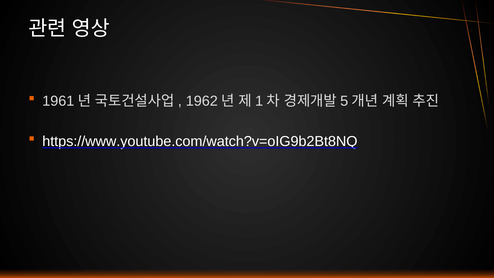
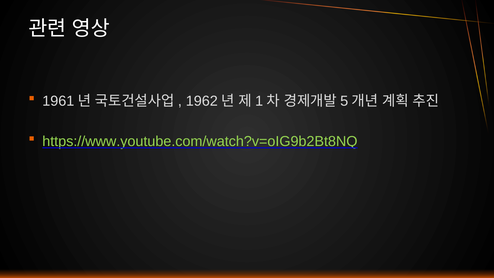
https://www.youtube.com/watch?v=oIG9b2Bt8NQ colour: white -> light green
